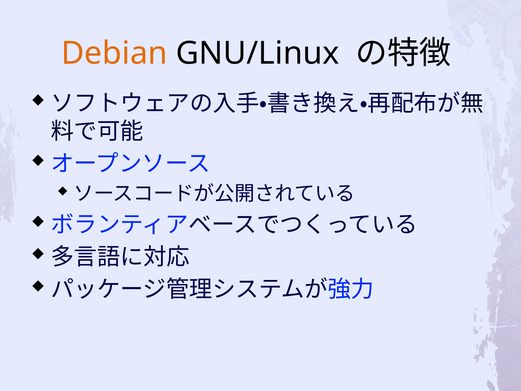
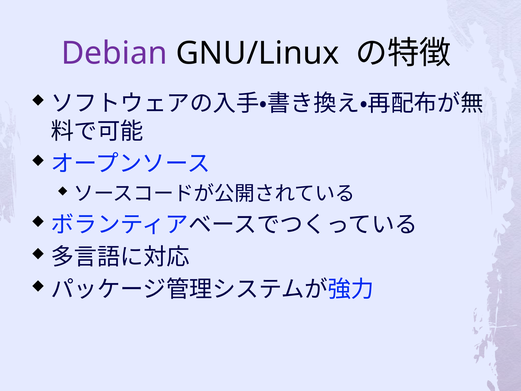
Debian colour: orange -> purple
